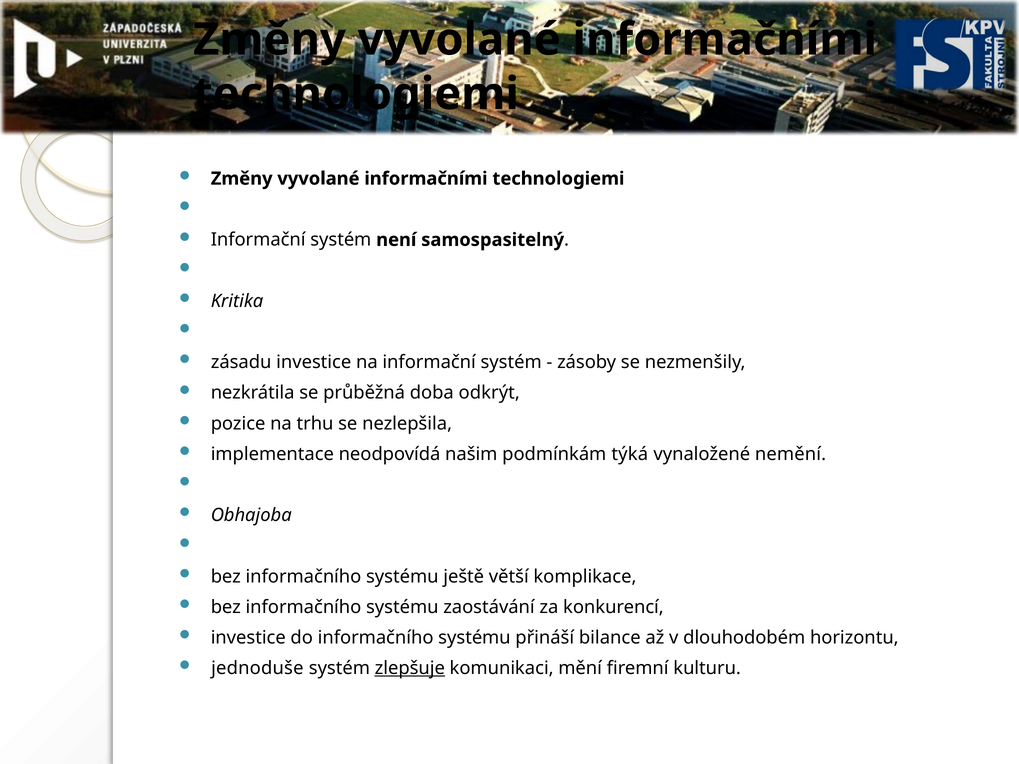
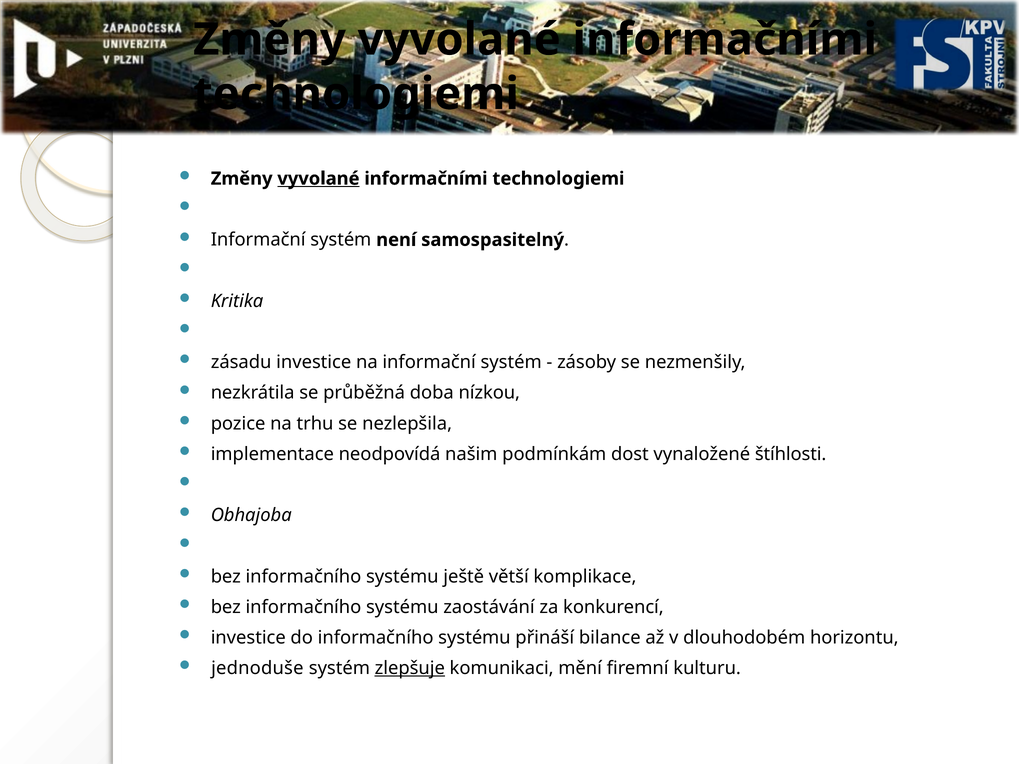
vyvolané at (318, 179) underline: none -> present
odkrýt: odkrýt -> nízkou
týká: týká -> dost
nemění: nemění -> štíhlosti
